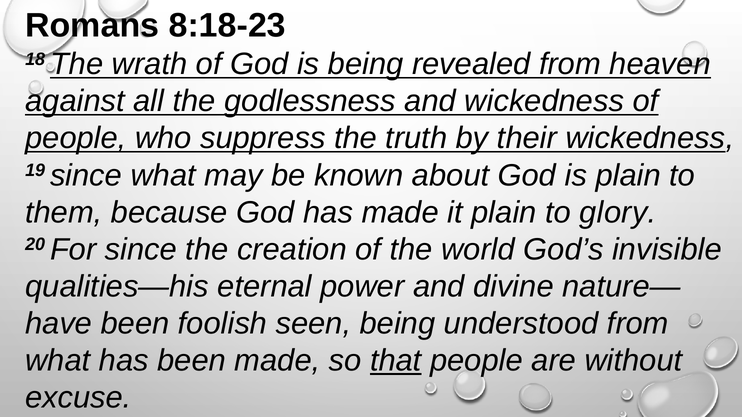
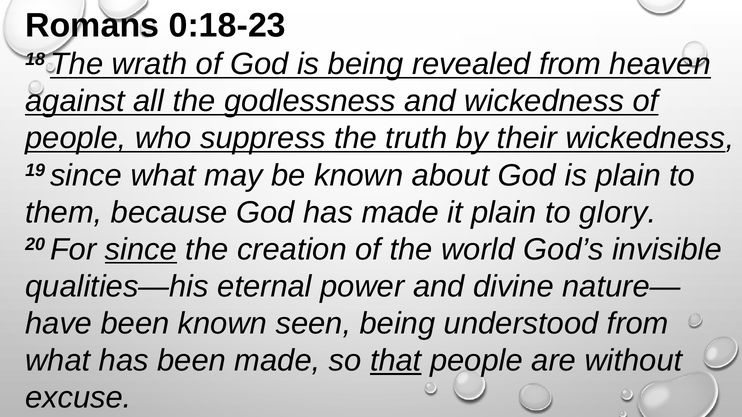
8:18-23: 8:18-23 -> 0:18-23
since at (141, 250) underline: none -> present
been foolish: foolish -> known
